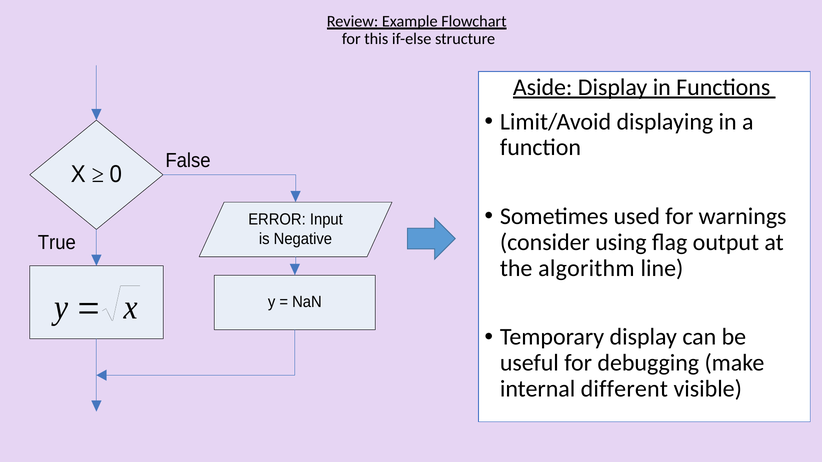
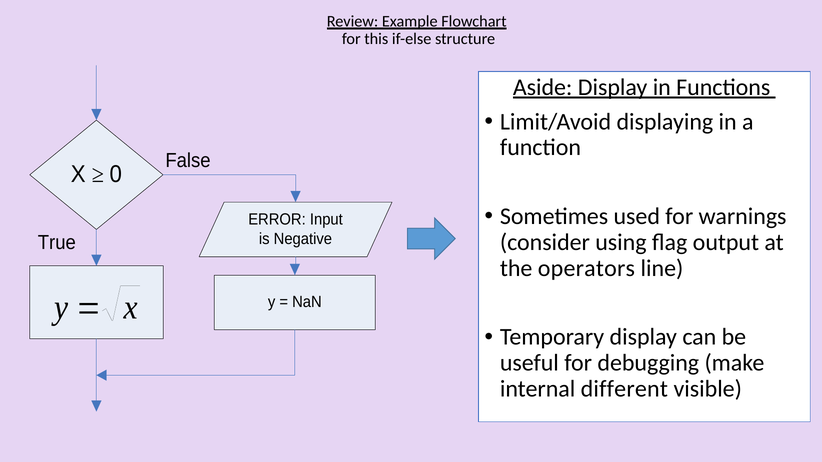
algorithm: algorithm -> operators
